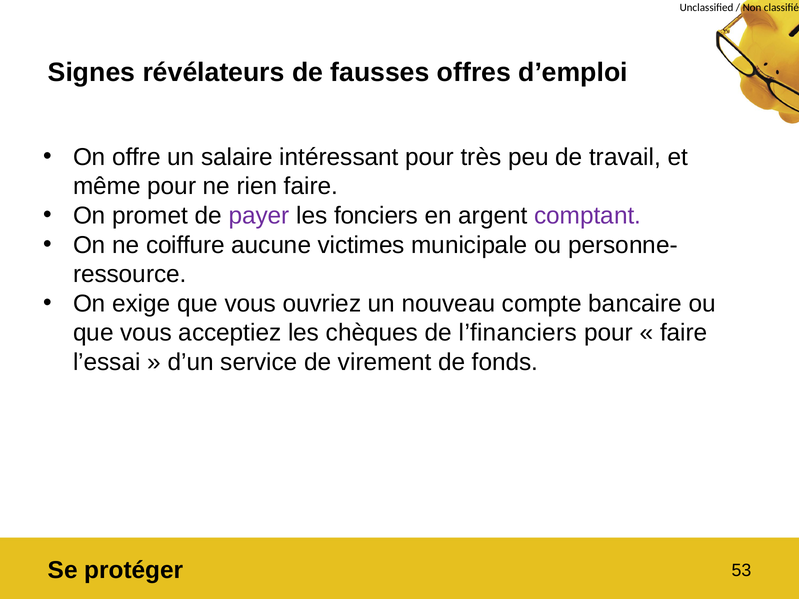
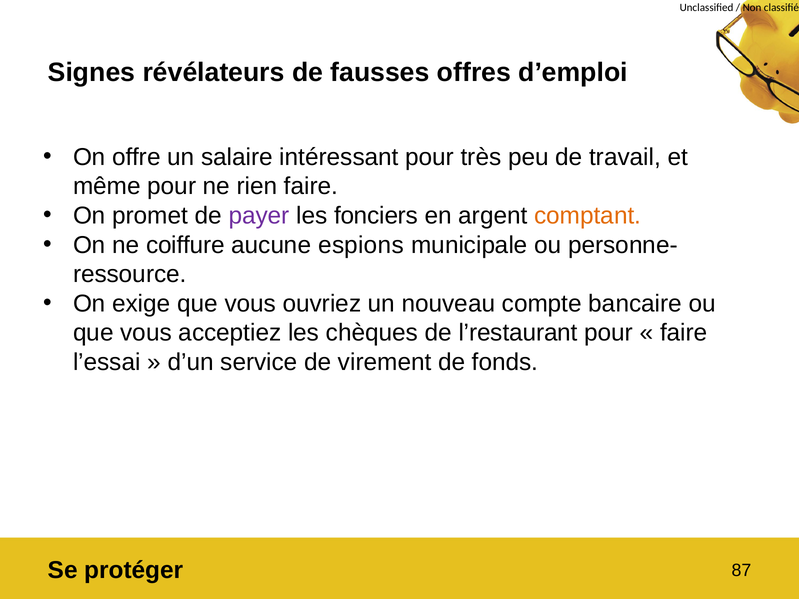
comptant colour: purple -> orange
victimes: victimes -> espions
l’financiers: l’financiers -> l’restaurant
53: 53 -> 87
